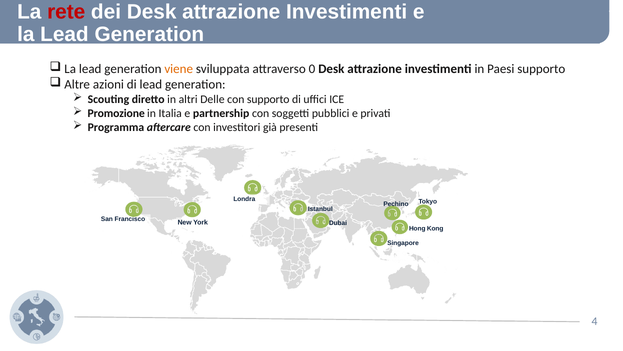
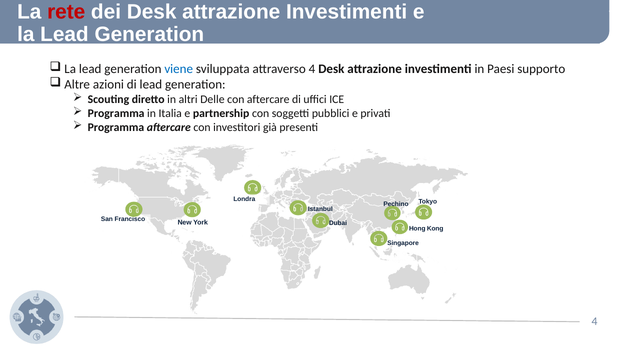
viene colour: orange -> blue
attraverso 0: 0 -> 4
con supporto: supporto -> aftercare
Promozione at (116, 113): Promozione -> Programma
